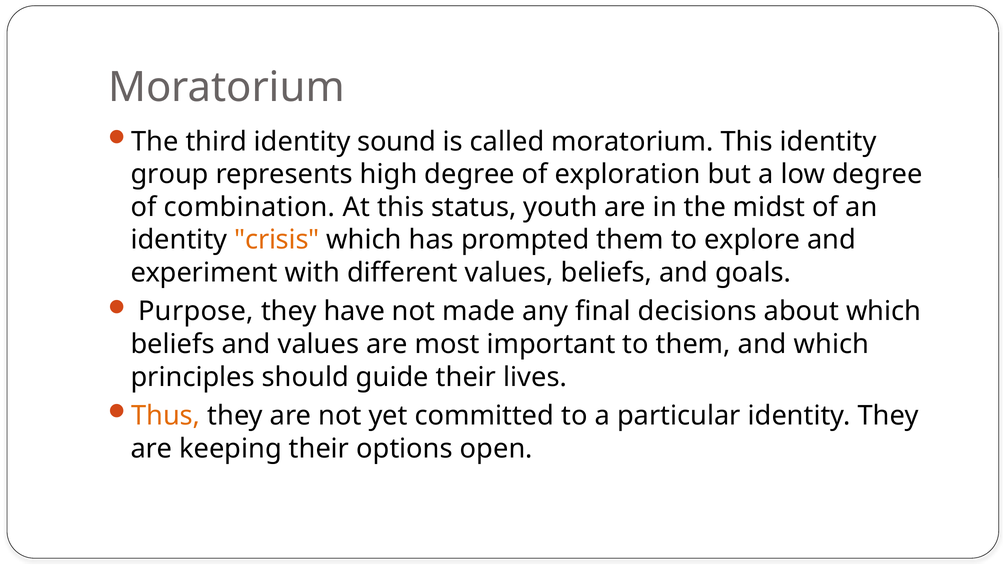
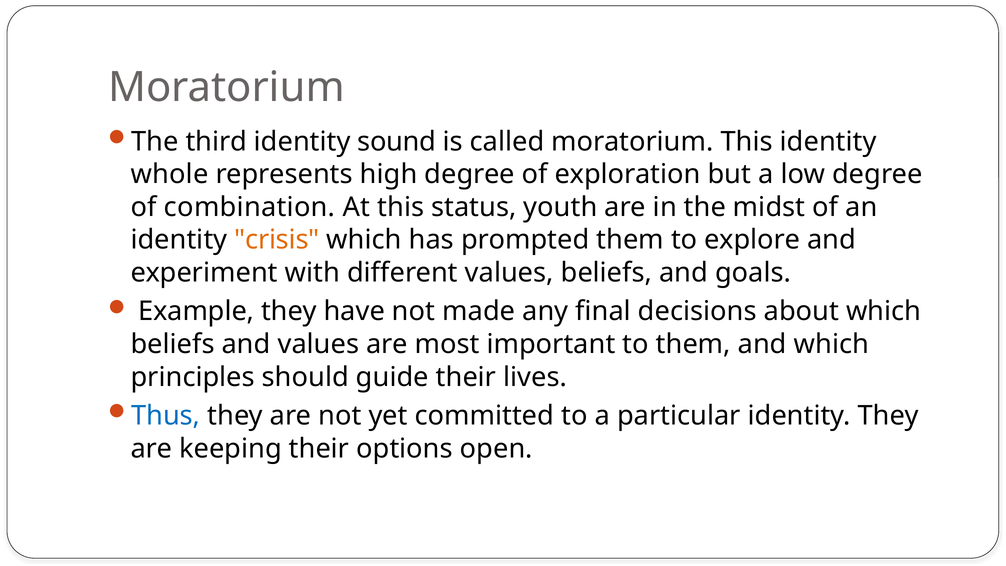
group: group -> whole
Purpose: Purpose -> Example
Thus colour: orange -> blue
